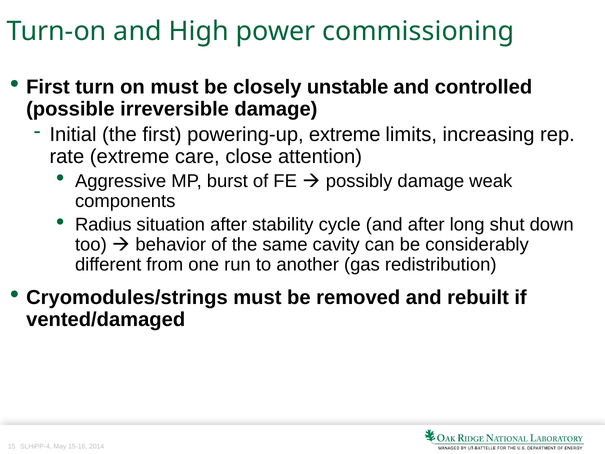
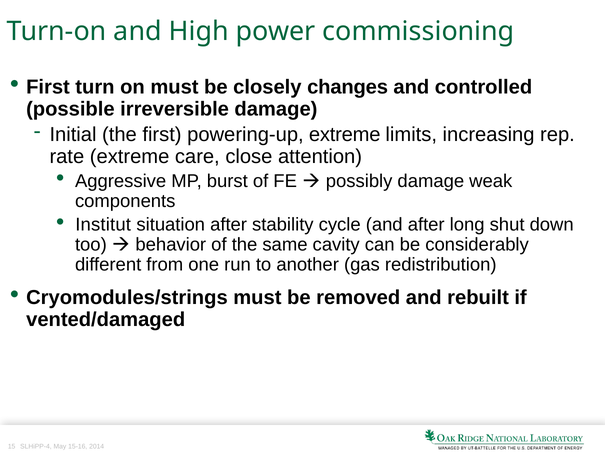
unstable: unstable -> changes
Radius: Radius -> Institut
